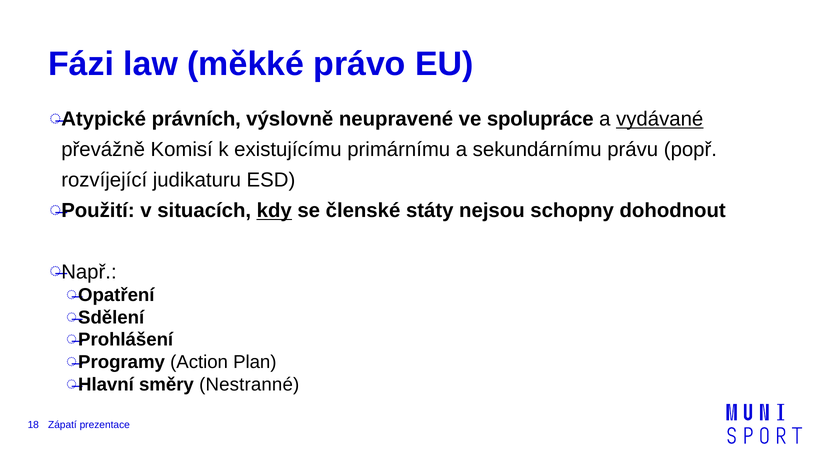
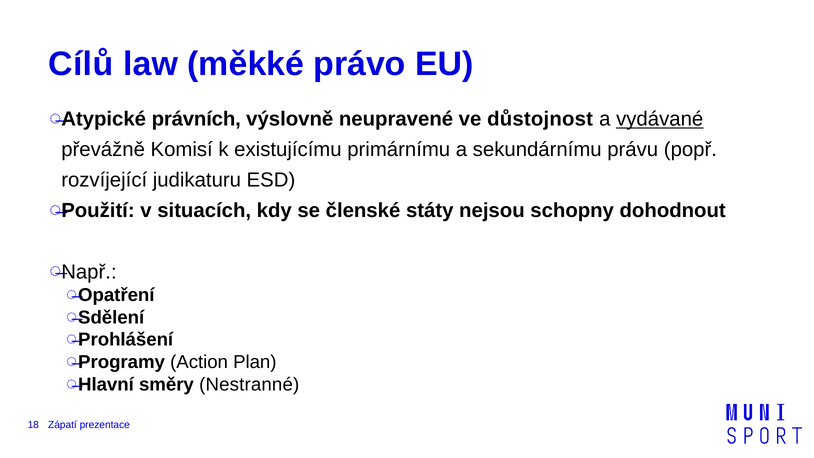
Fázi: Fázi -> Cílů
spolupráce: spolupráce -> důstojnost
kdy underline: present -> none
